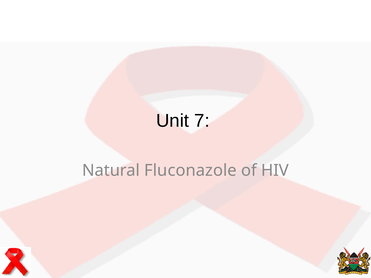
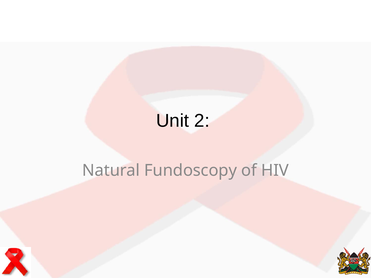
7: 7 -> 2
Fluconazole: Fluconazole -> Fundoscopy
